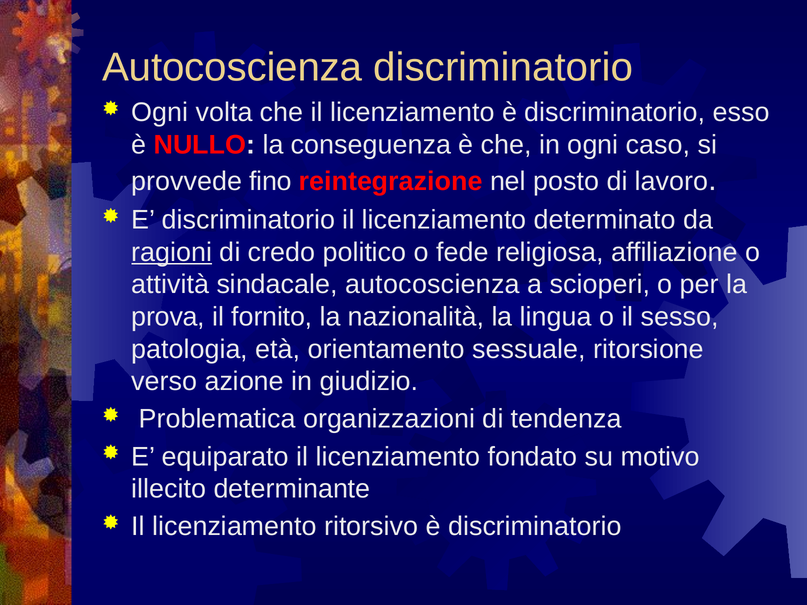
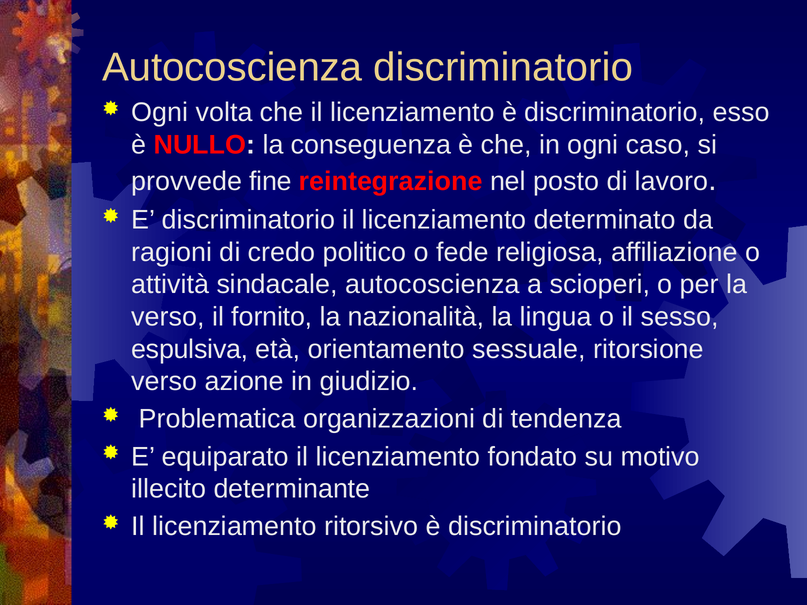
fino: fino -> fine
ragioni underline: present -> none
prova at (168, 317): prova -> verso
patologia: patologia -> espulsiva
